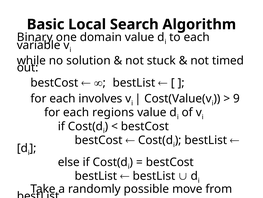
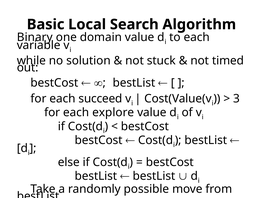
involves: involves -> succeed
9: 9 -> 3
regions: regions -> explore
